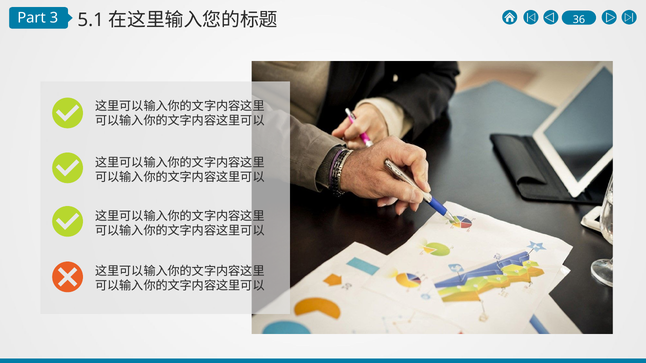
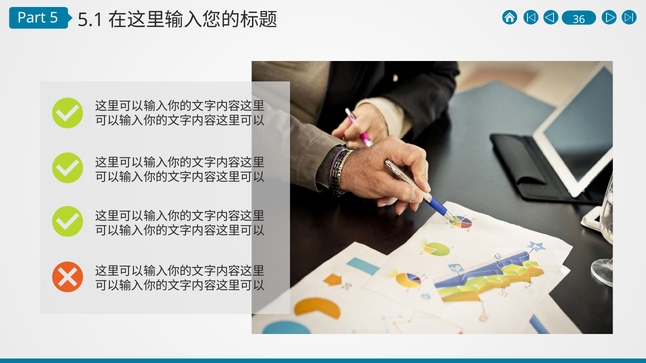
3: 3 -> 5
